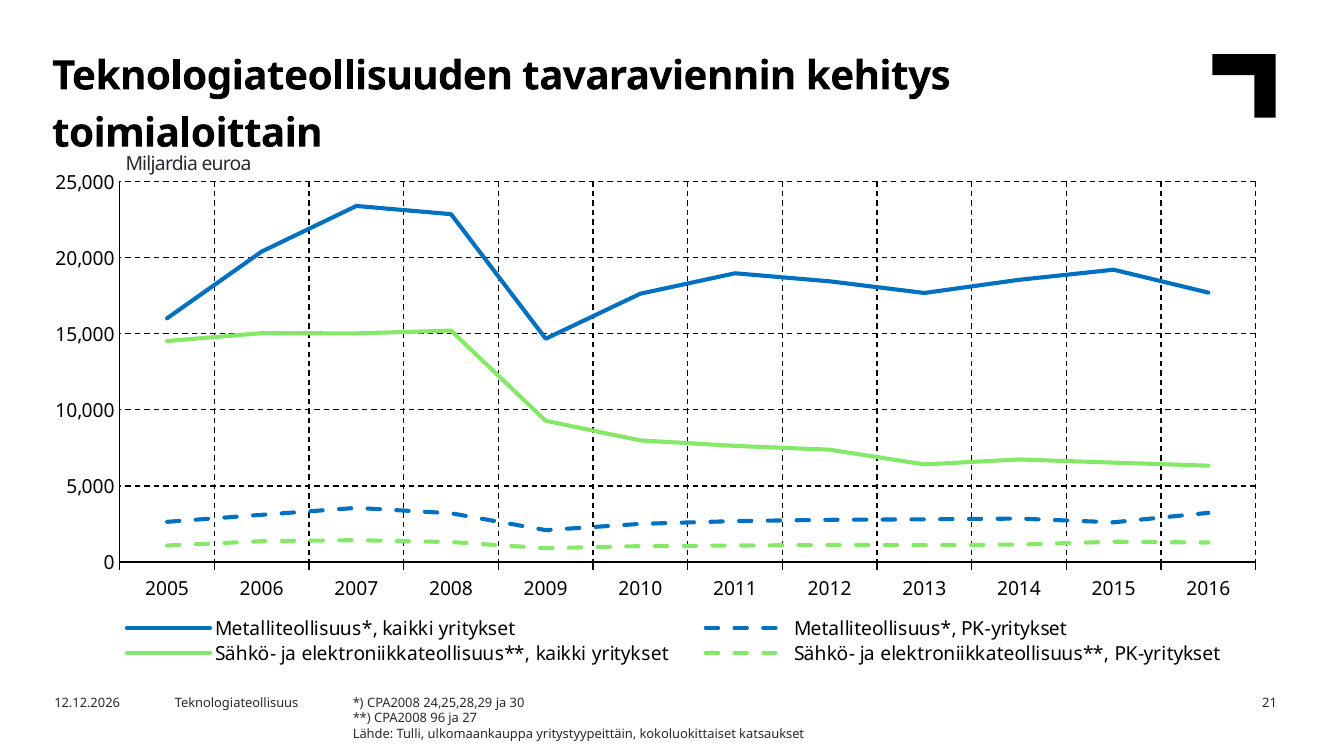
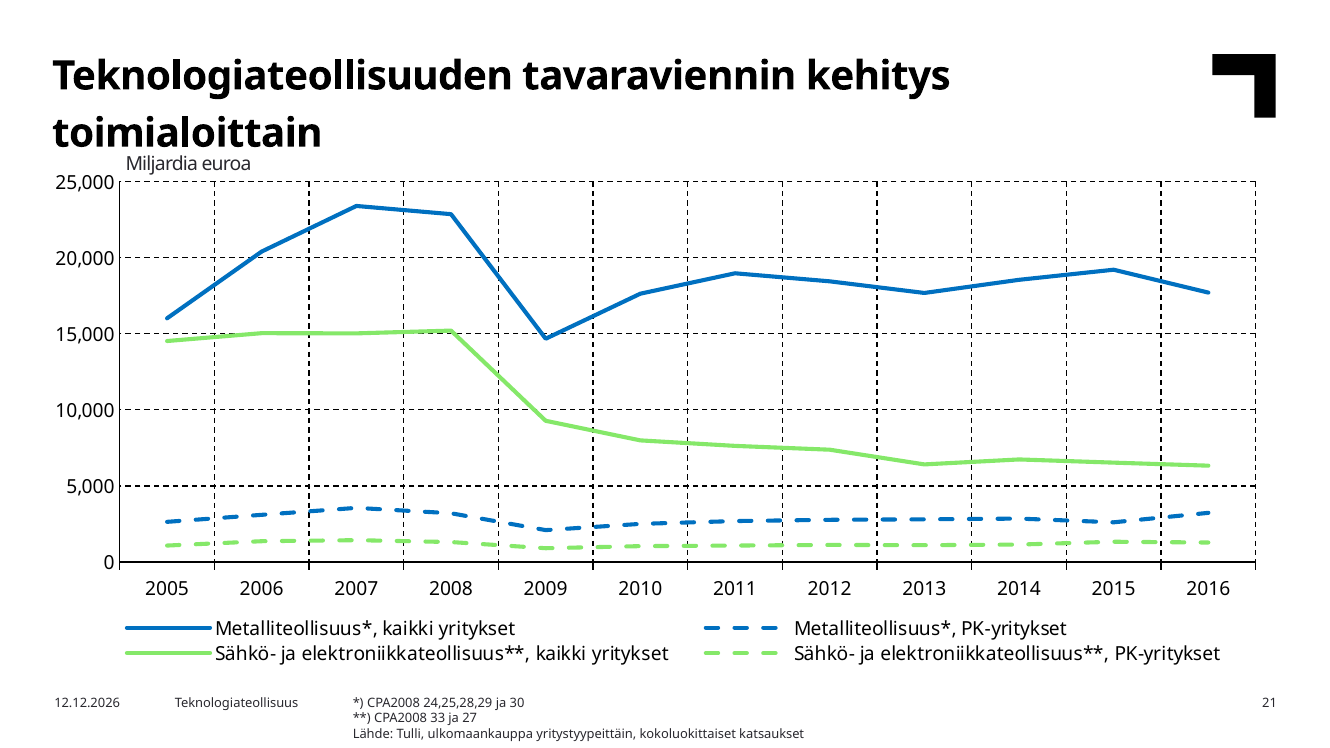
96: 96 -> 33
